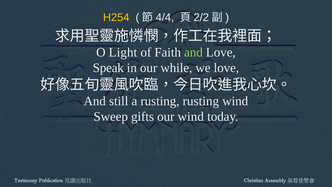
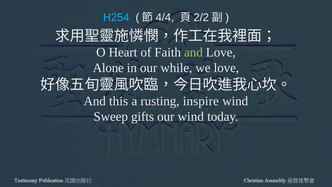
H254 colour: yellow -> light blue
Light: Light -> Heart
Speak: Speak -> Alone
still: still -> this
rusting rusting: rusting -> inspire
